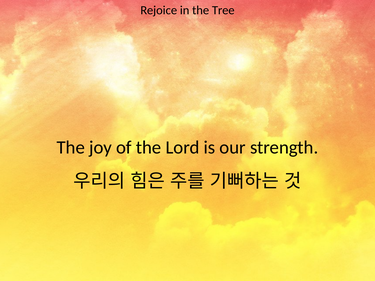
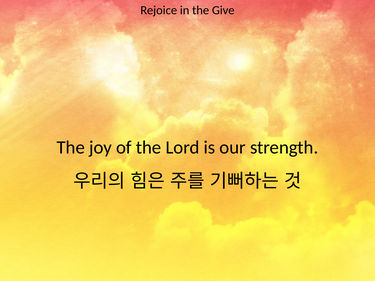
Tree: Tree -> Give
